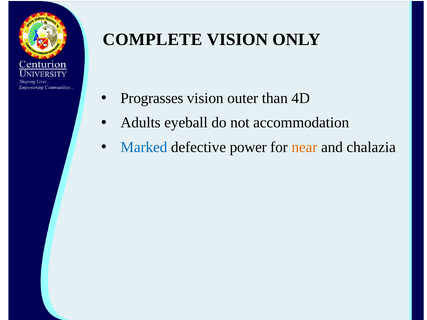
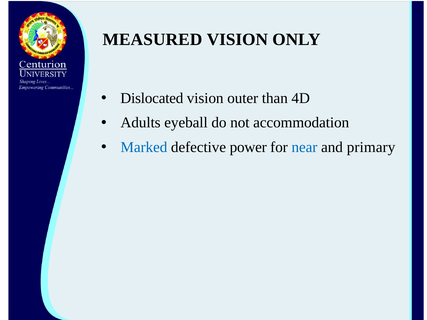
COMPLETE: COMPLETE -> MEASURED
Prograsses: Prograsses -> Dislocated
near colour: orange -> blue
chalazia: chalazia -> primary
